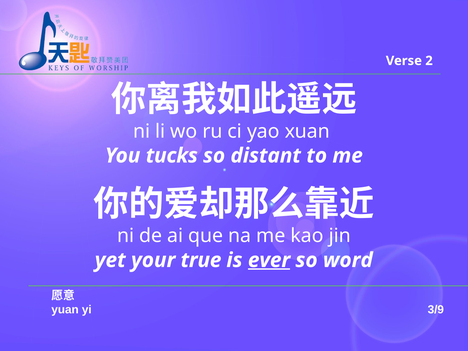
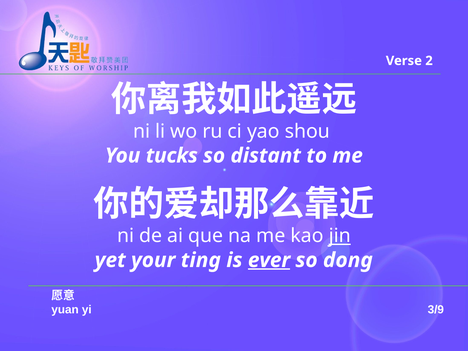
xuan: xuan -> shou
jin underline: none -> present
true: true -> ting
word: word -> dong
